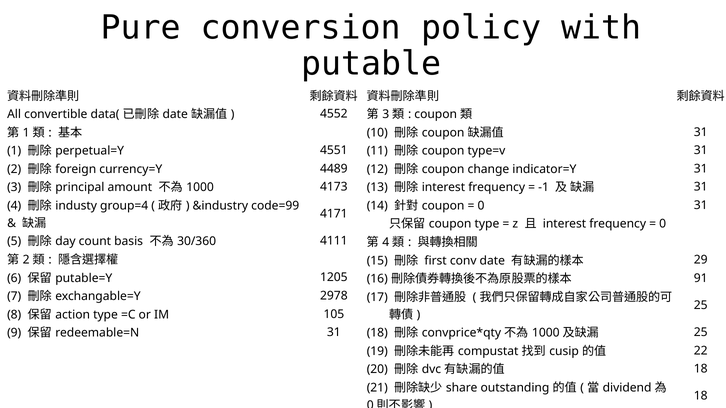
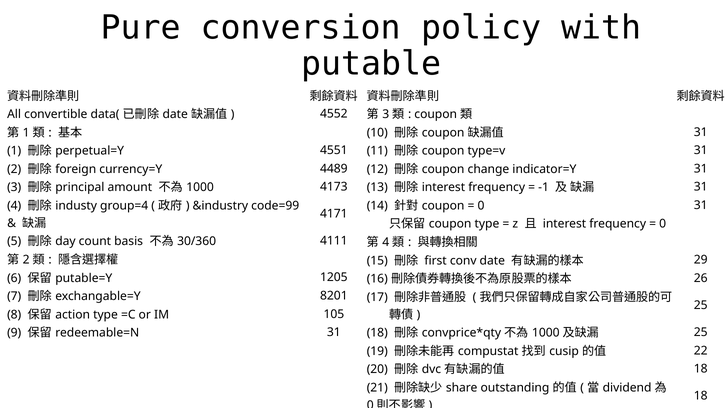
91: 91 -> 26
2978: 2978 -> 8201
